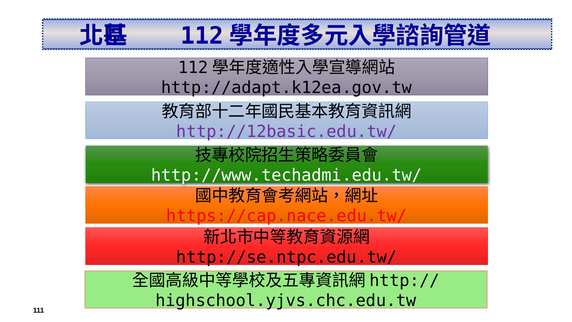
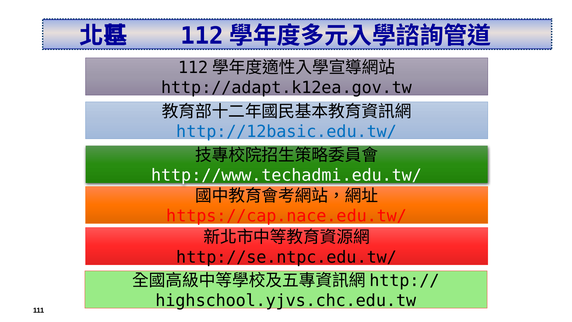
http://12basic.edu.tw/ colour: purple -> blue
